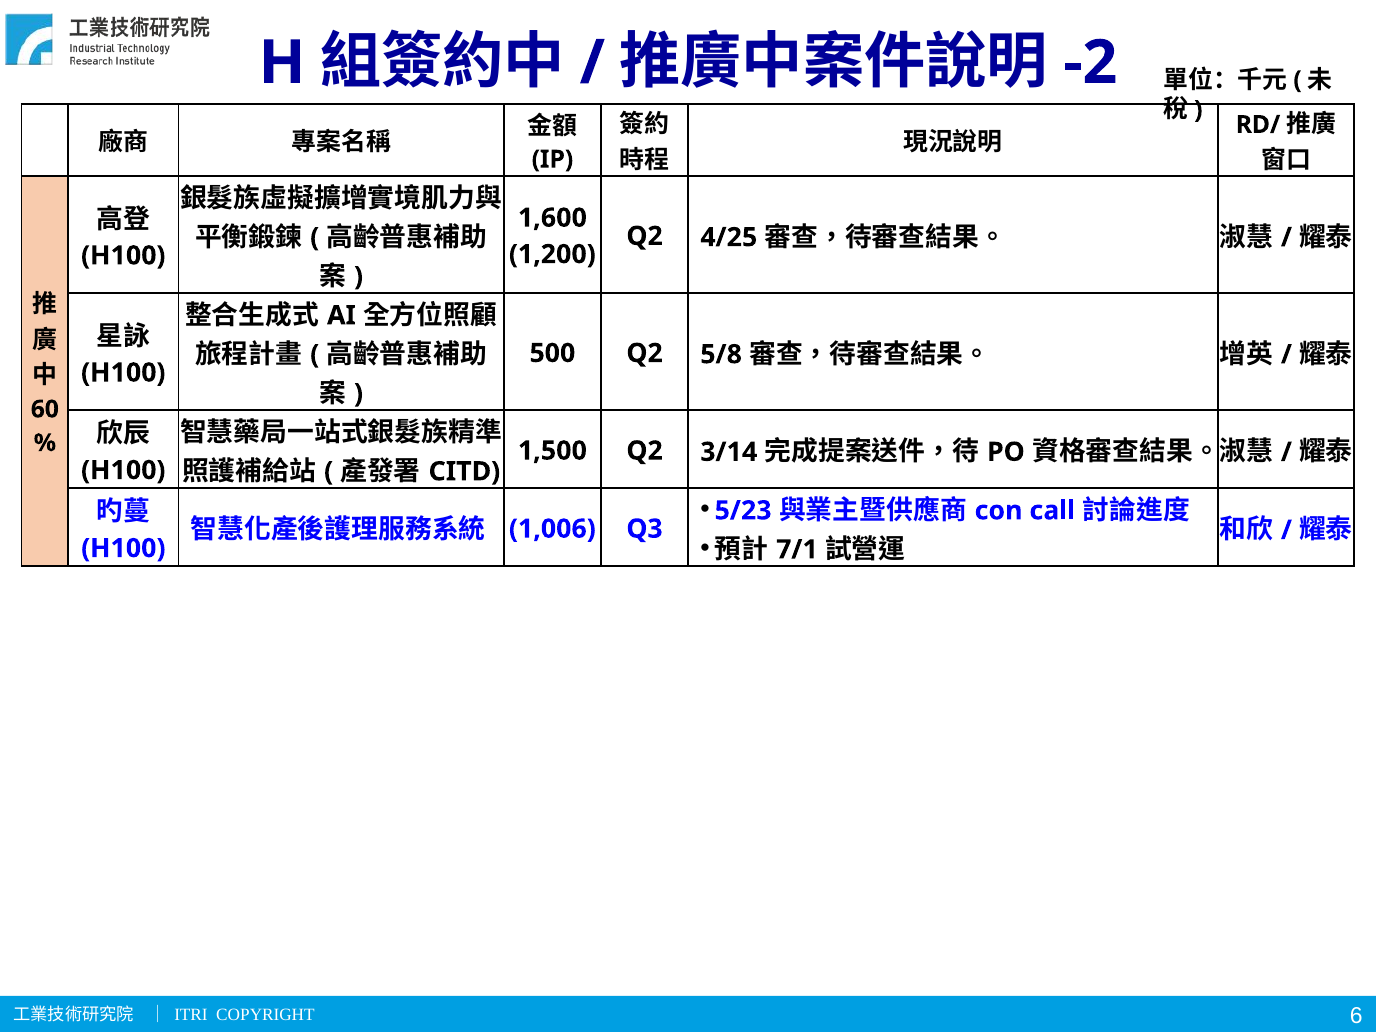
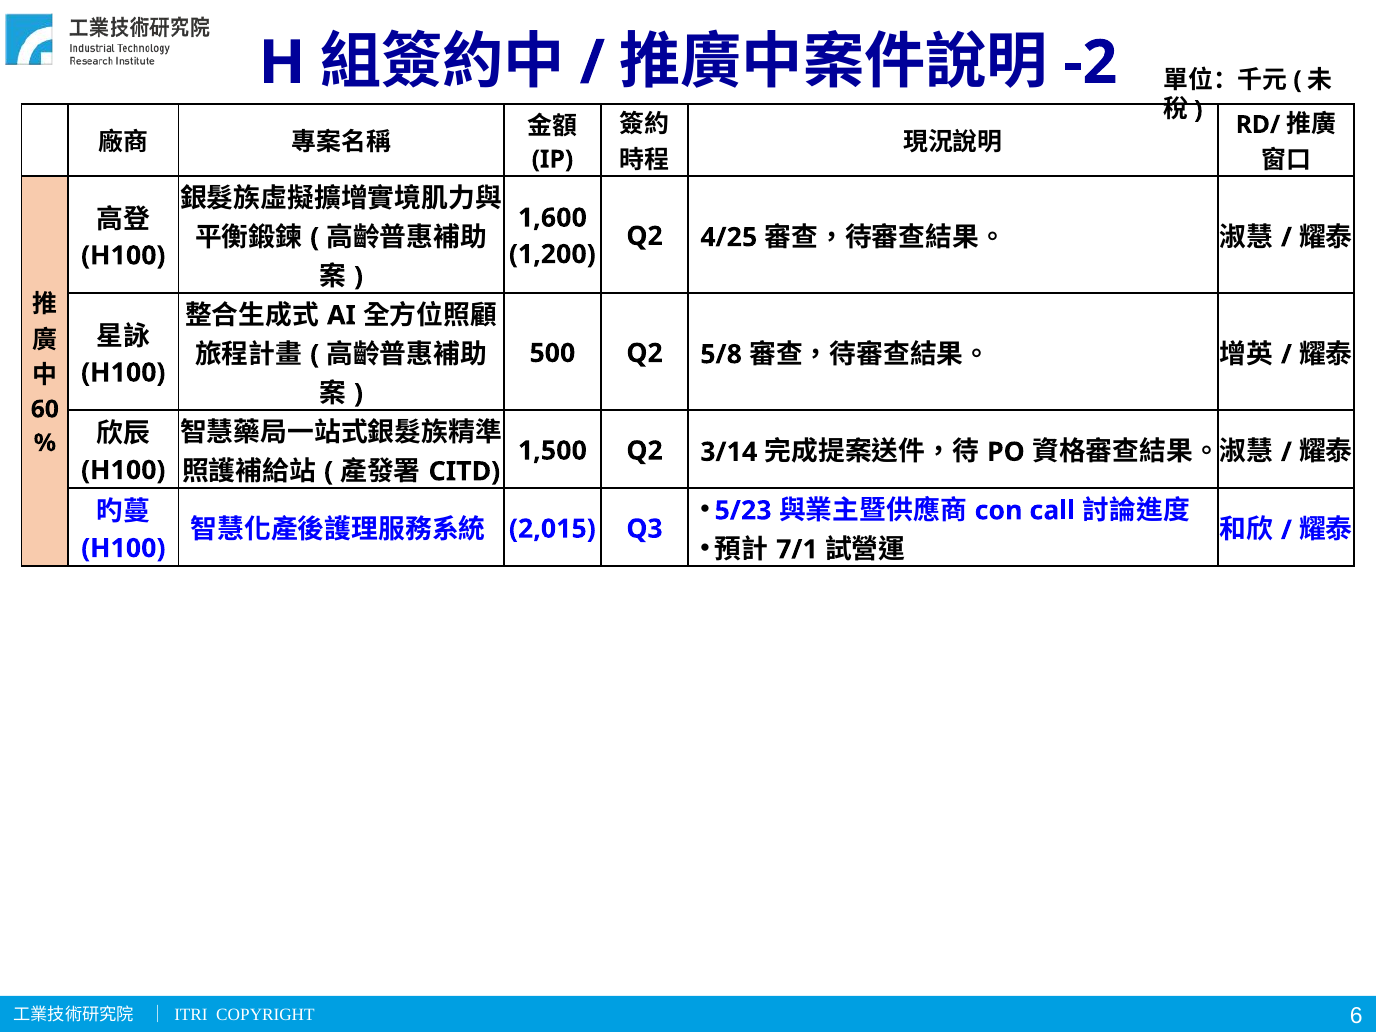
1,006: 1,006 -> 2,015
